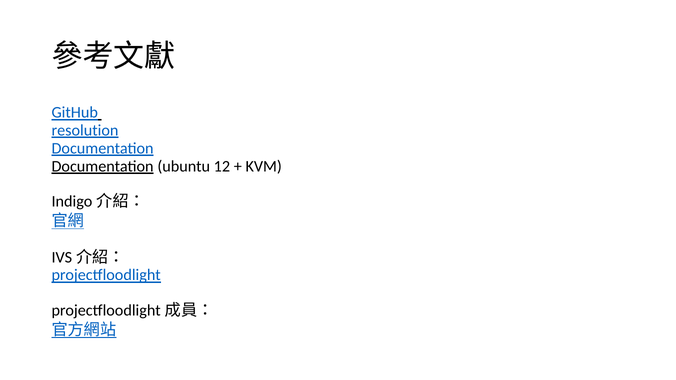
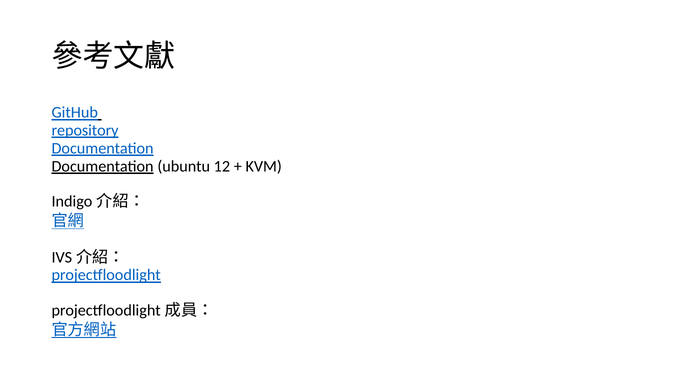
resolution: resolution -> repository
